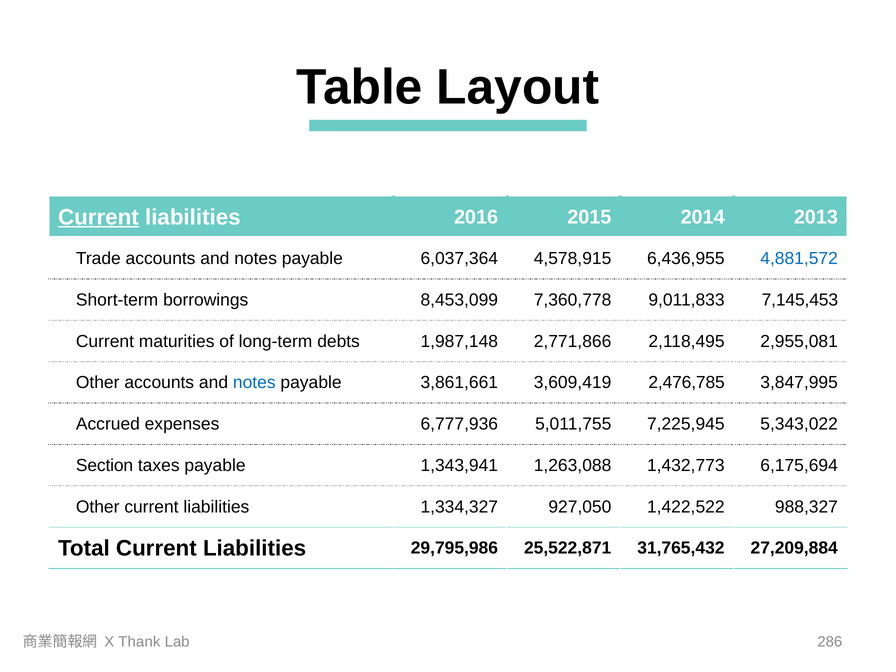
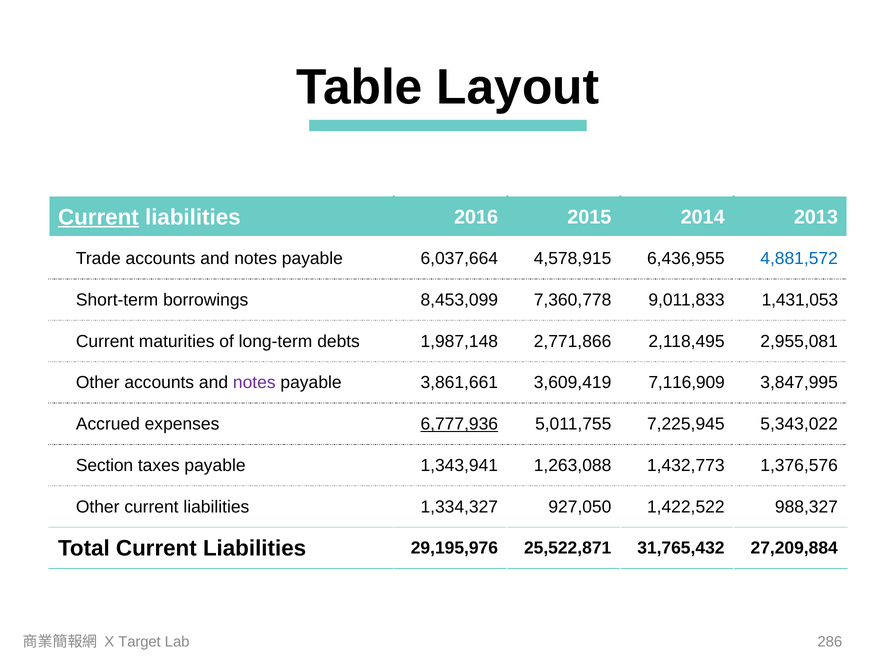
6,037,364: 6,037,364 -> 6,037,664
7,145,453: 7,145,453 -> 1,431,053
notes at (254, 383) colour: blue -> purple
2,476,785: 2,476,785 -> 7,116,909
6,777,936 underline: none -> present
6,175,694: 6,175,694 -> 1,376,576
29,795,986: 29,795,986 -> 29,195,976
Thank: Thank -> Target
